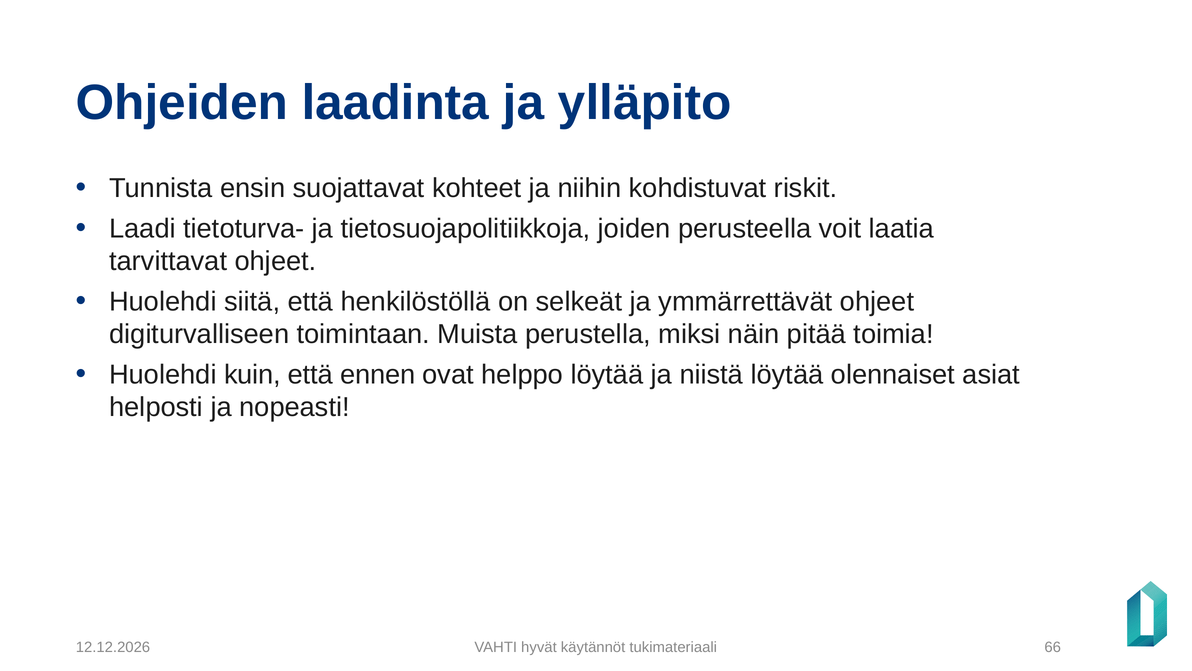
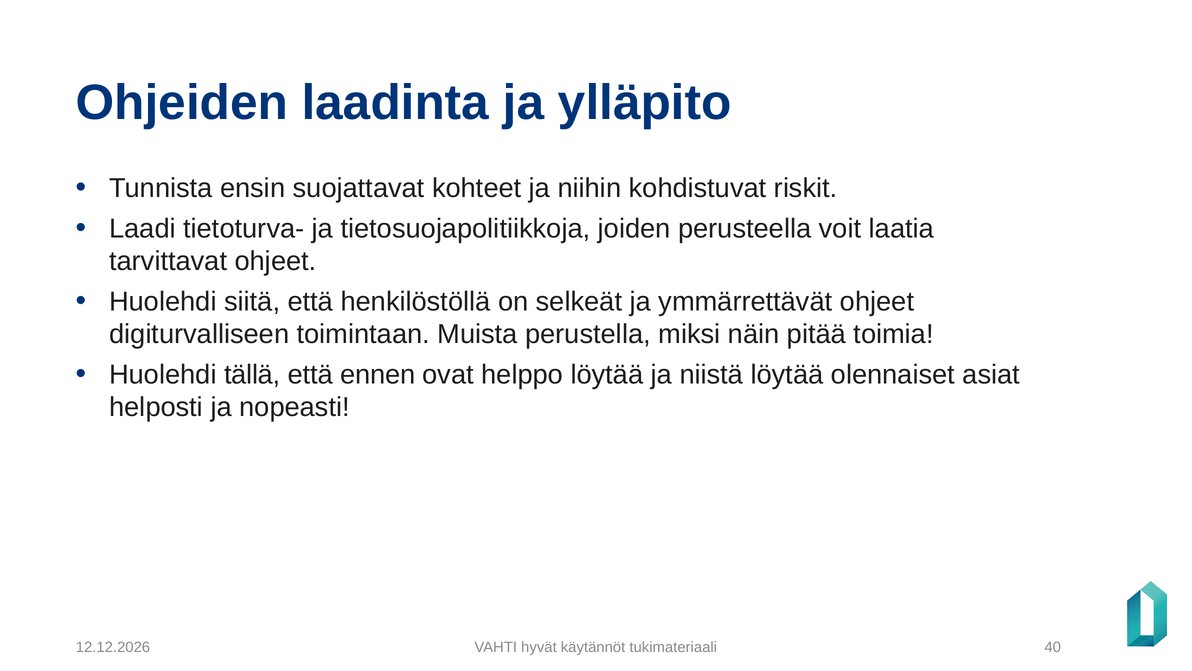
kuin: kuin -> tällä
66: 66 -> 40
